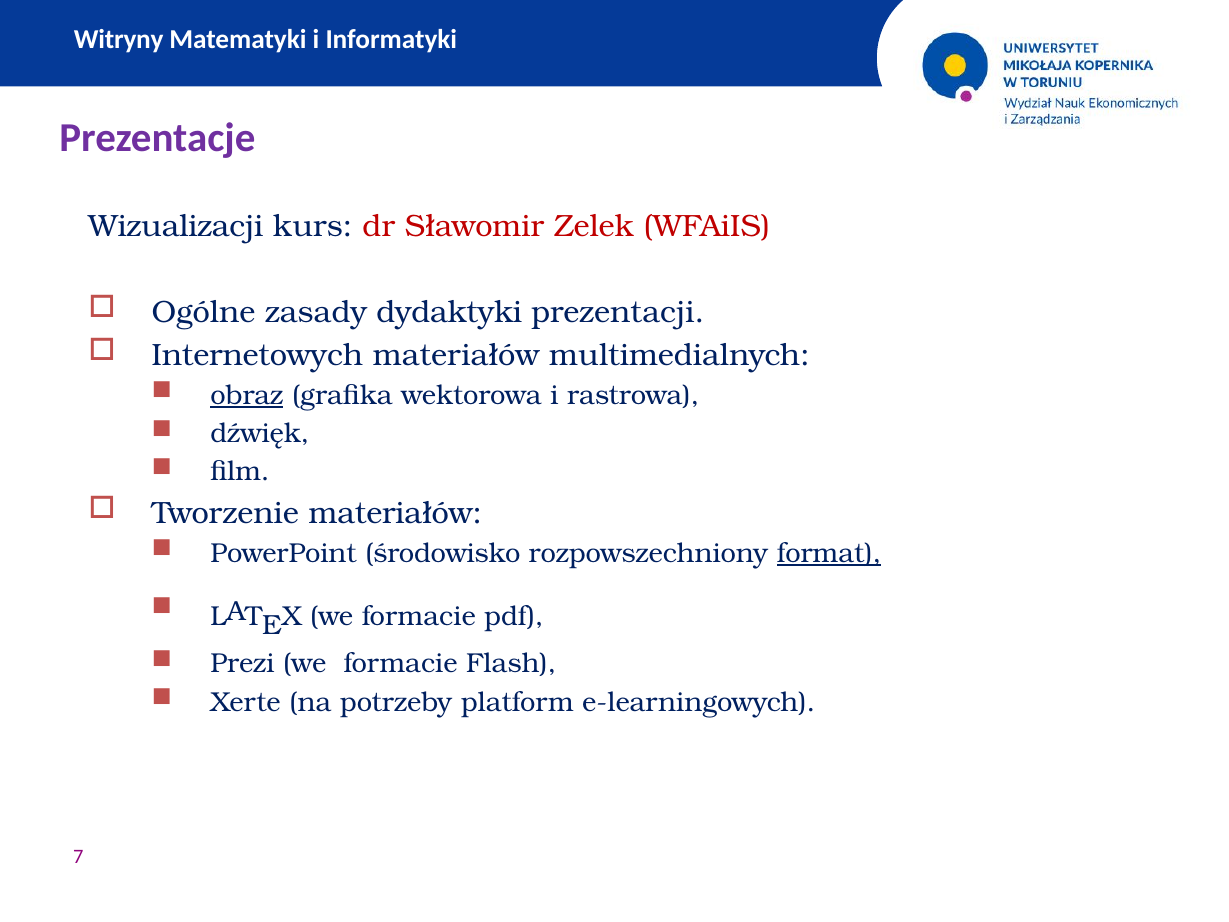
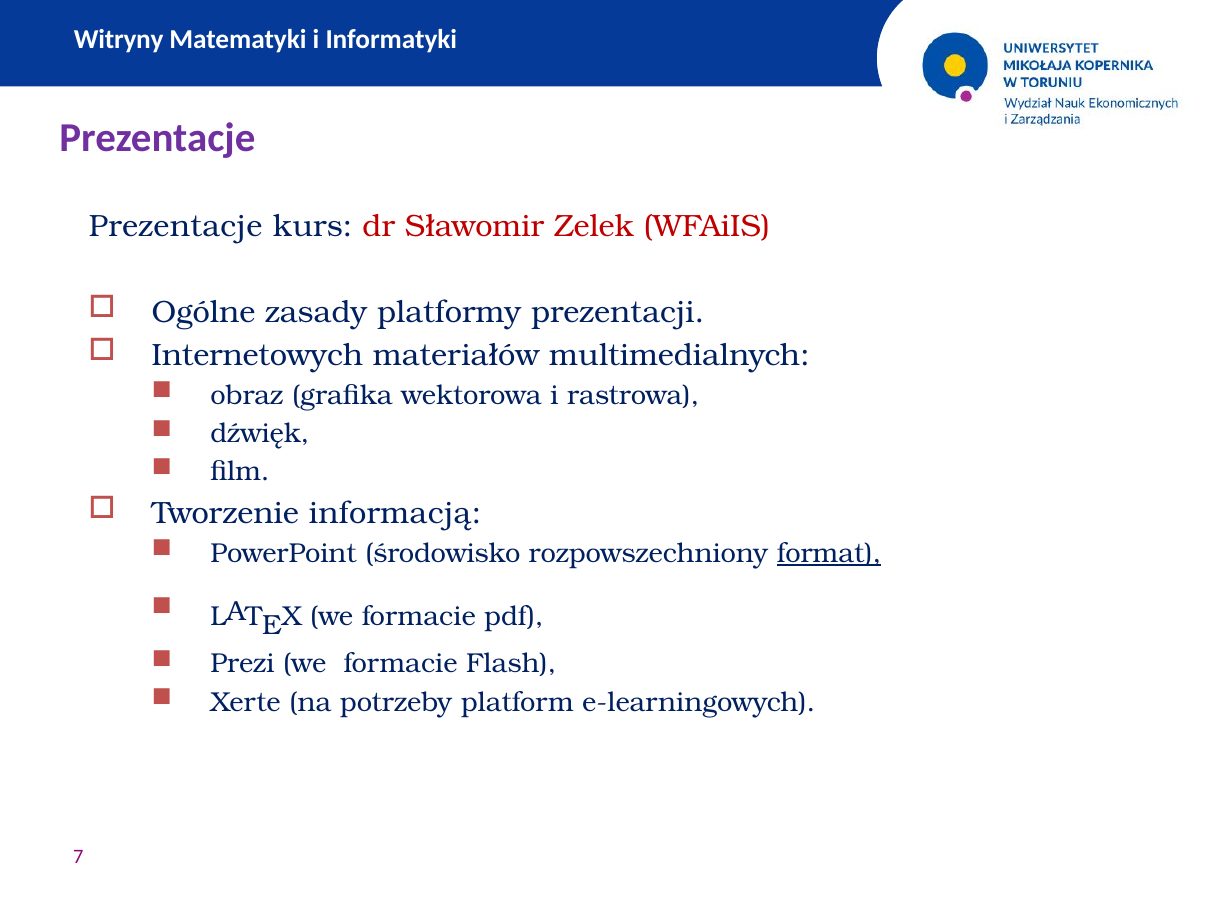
Wizualizacji at (176, 226): Wizualizacji -> Prezentacje
dydaktyki: dydaktyki -> platformy
obraz underline: present -> none
Tworzenie materiałów: materiałów -> informacją
